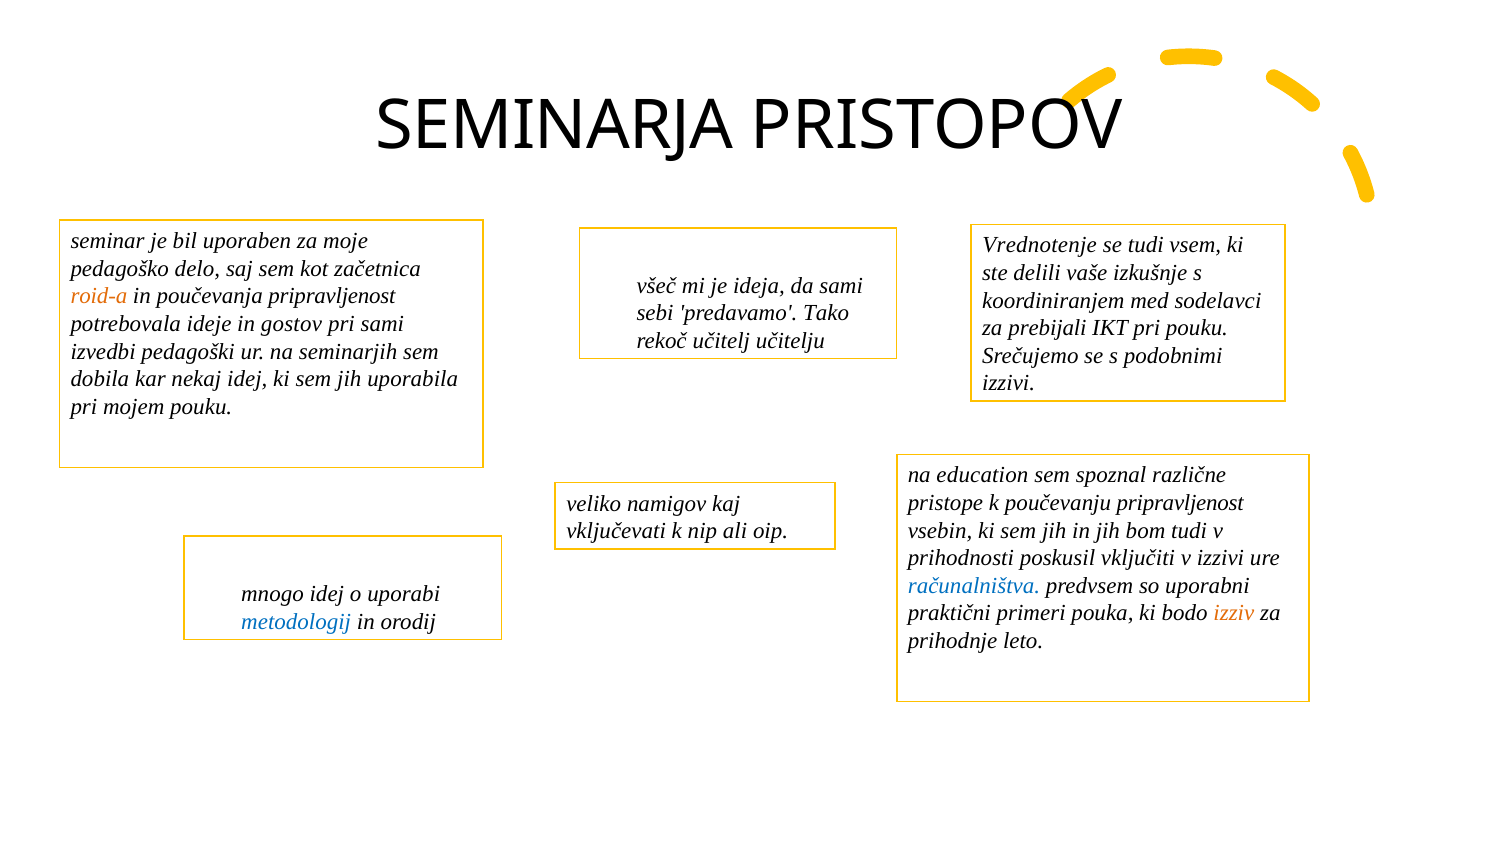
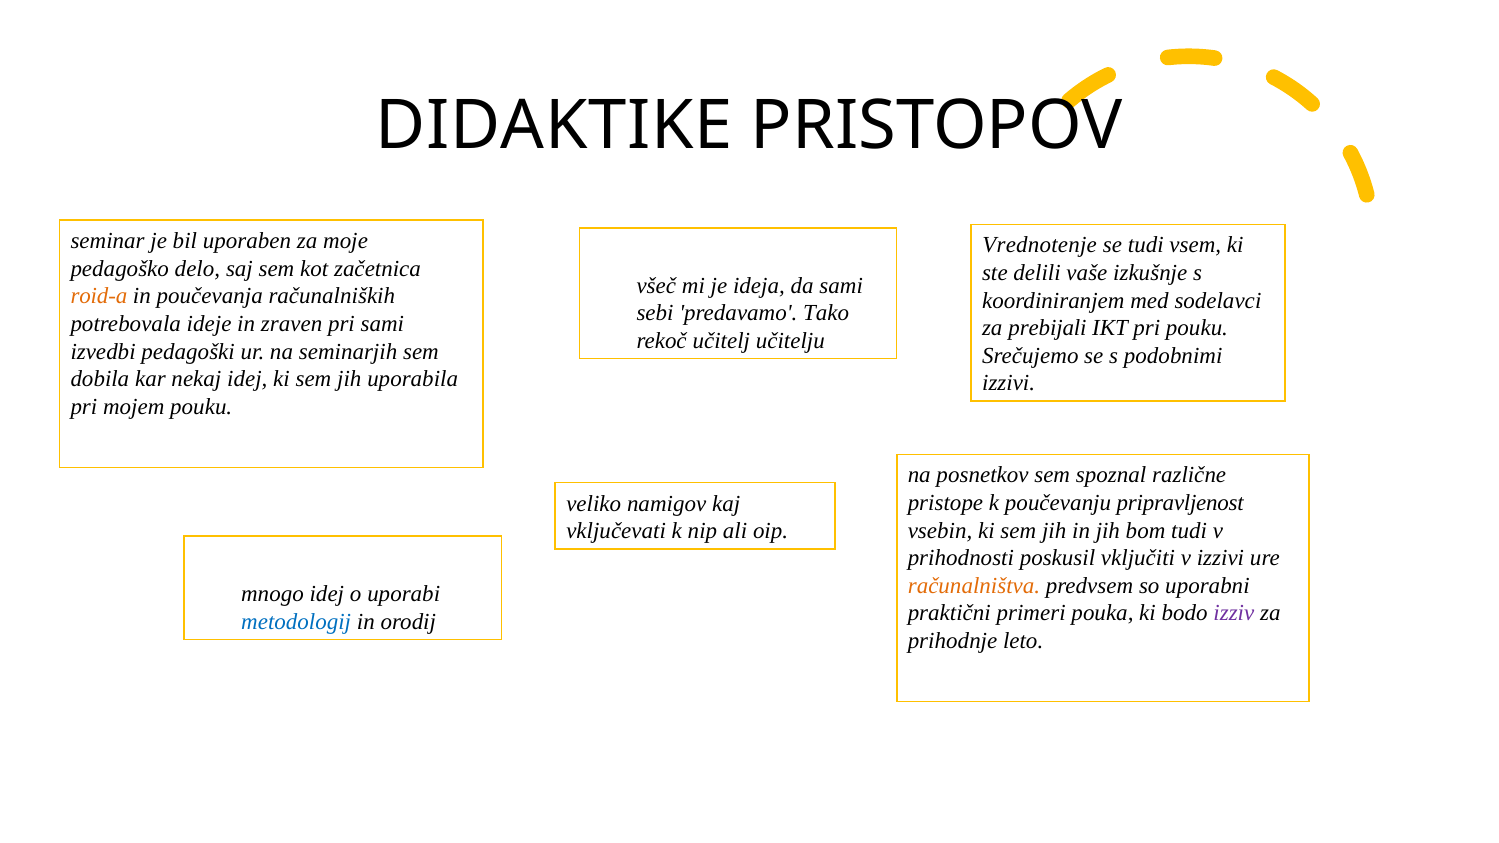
SEMINARJA: SEMINARJA -> DIDAKTIKE
poučevanja pripravljenost: pripravljenost -> računalniških
gostov: gostov -> zraven
education: education -> posnetkov
računalništva colour: blue -> orange
izziv colour: orange -> purple
